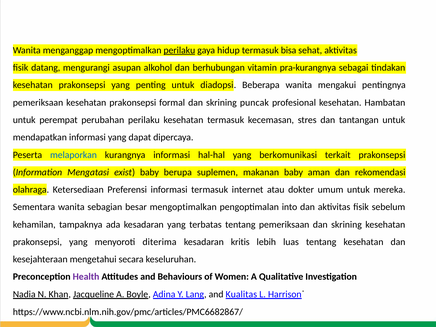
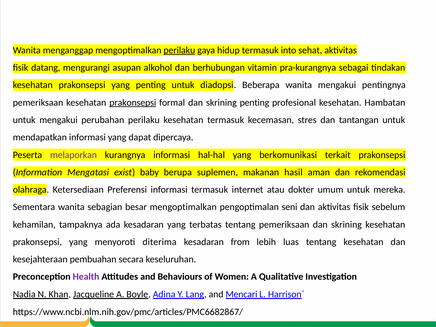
bisa: bisa -> into
prakonsepsi at (133, 103) underline: none -> present
skrining puncak: puncak -> penting
untuk perempat: perempat -> mengakui
melaporkan colour: blue -> purple
makanan baby: baby -> hasil
into: into -> seni
kritis: kritis -> from
mengetahui: mengetahui -> pembuahan
Kualitas: Kualitas -> Mencari
